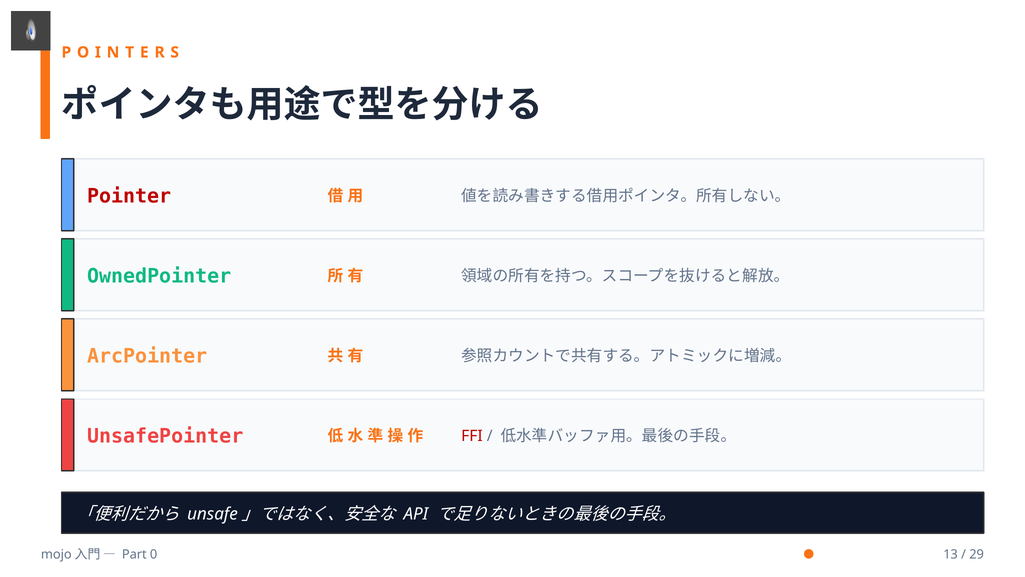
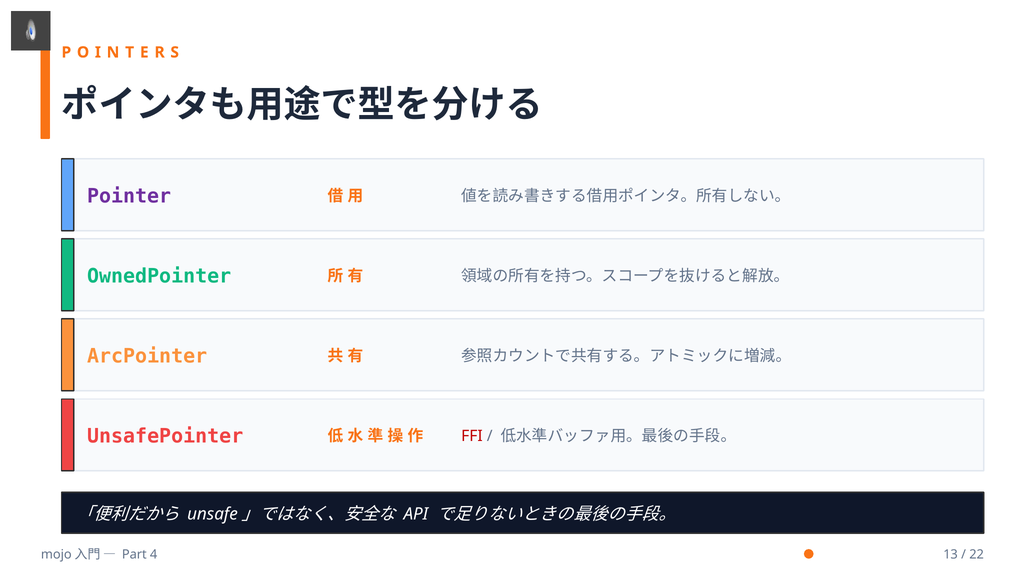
Pointer colour: red -> purple
0: 0 -> 4
29: 29 -> 22
